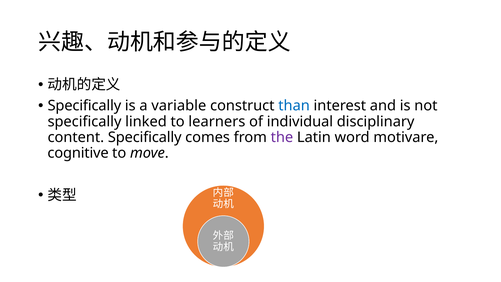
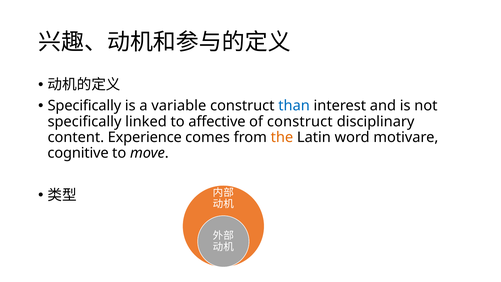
learners: learners -> affective
of individual: individual -> construct
content Specifically: Specifically -> Experience
the colour: purple -> orange
